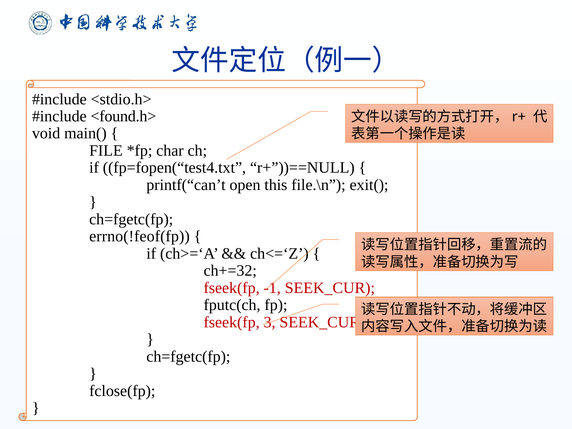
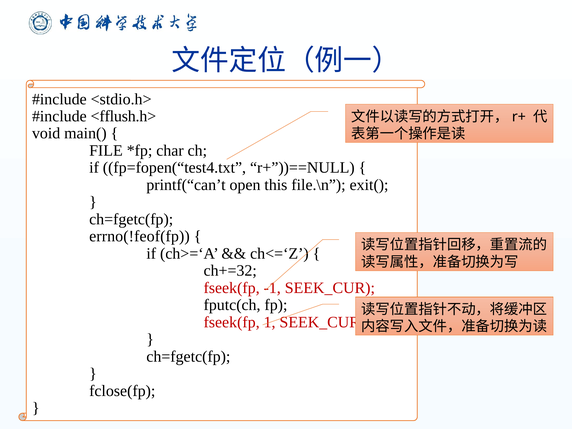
<found.h>: <found.h> -> <fflush.h>
3: 3 -> 1
